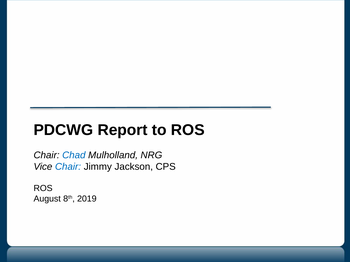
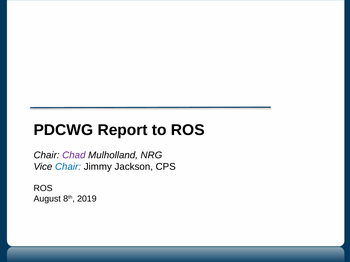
Chad colour: blue -> purple
